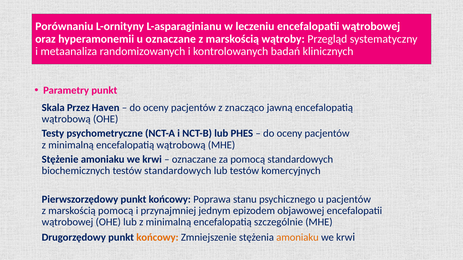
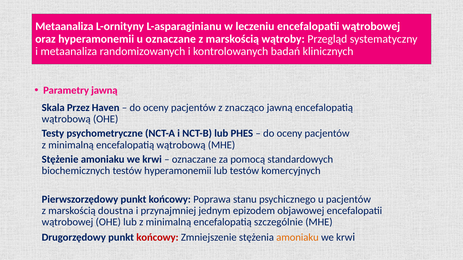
Porównaniu at (64, 26): Porównaniu -> Metaanaliza
Parametry punkt: punkt -> jawną
testów standardowych: standardowych -> hyperamonemii
marskością pomocą: pomocą -> doustna
końcowy at (157, 238) colour: orange -> red
